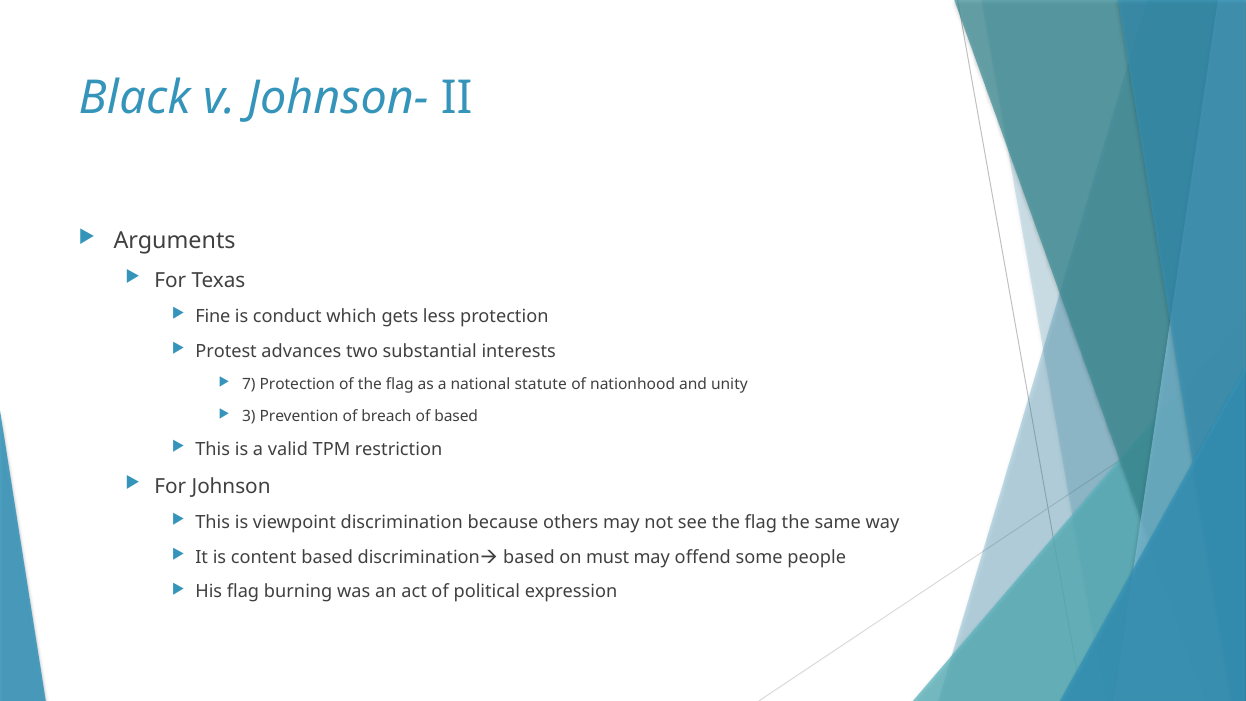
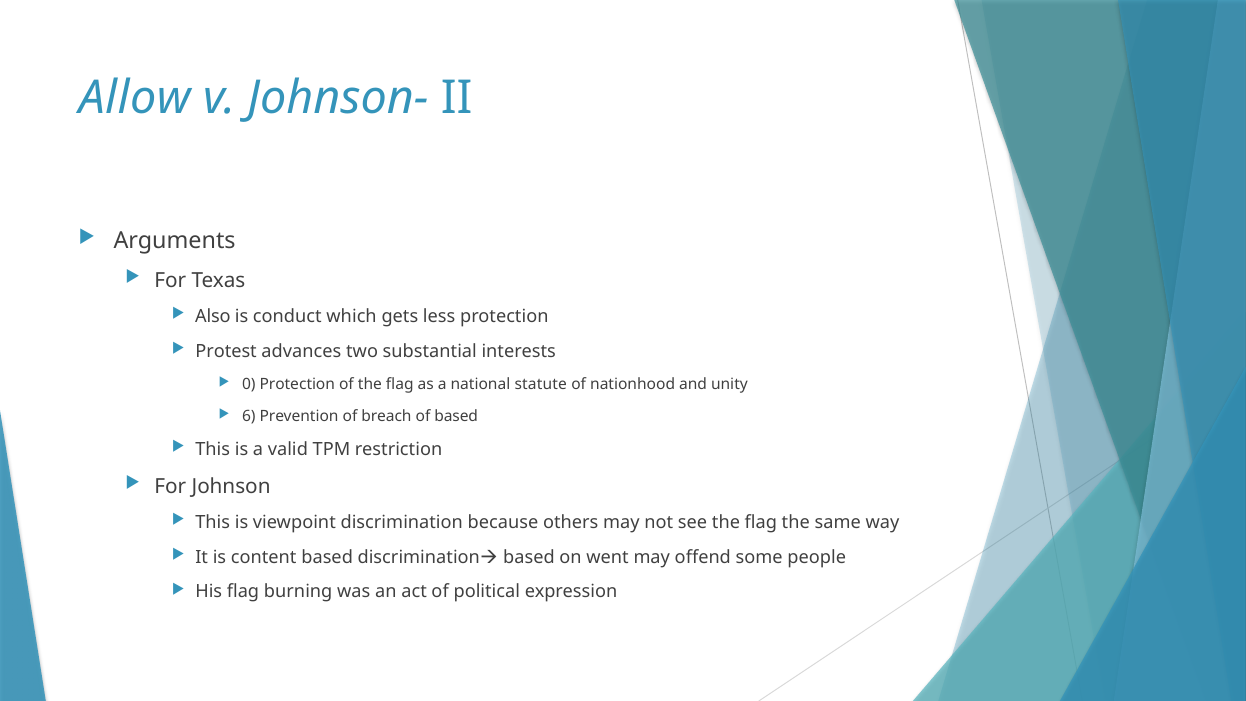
Black: Black -> Allow
Fine: Fine -> Also
7: 7 -> 0
3: 3 -> 6
must: must -> went
